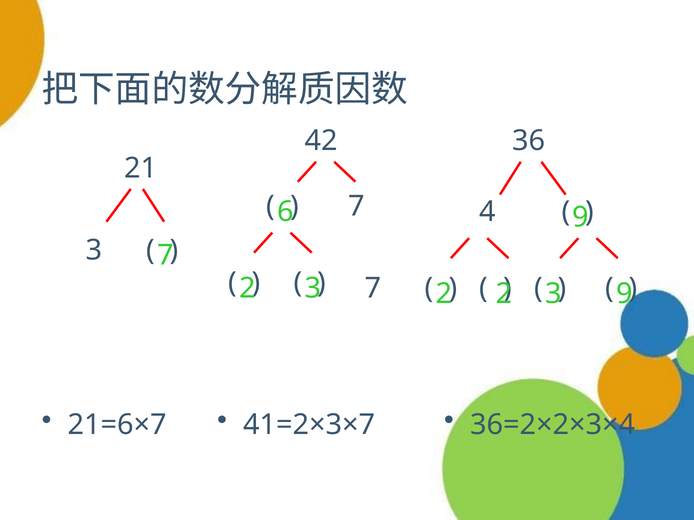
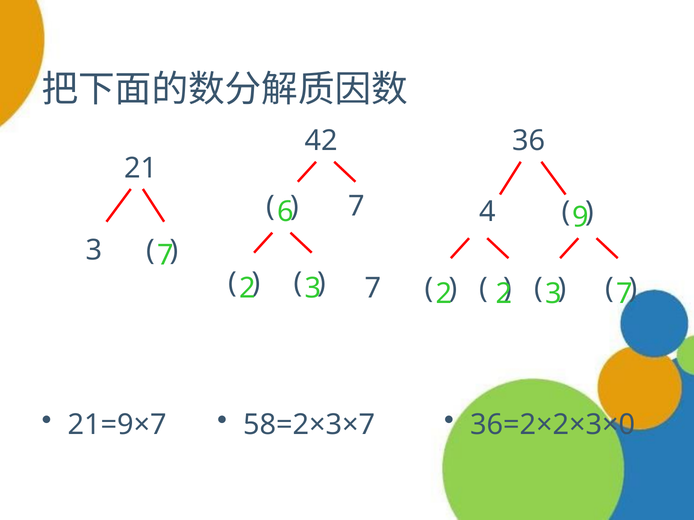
9 at (624, 294): 9 -> 7
41=2×3×7: 41=2×3×7 -> 58=2×3×7
36=2×2×3×4: 36=2×2×3×4 -> 36=2×2×3×0
21=6×7: 21=6×7 -> 21=9×7
